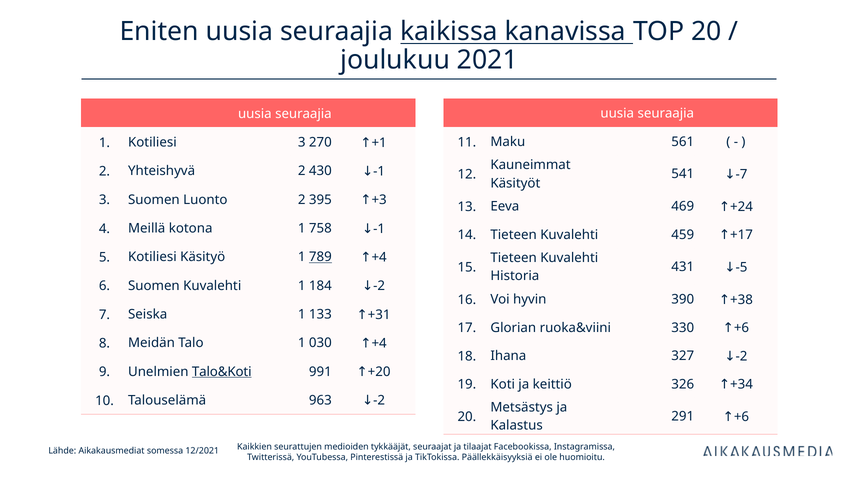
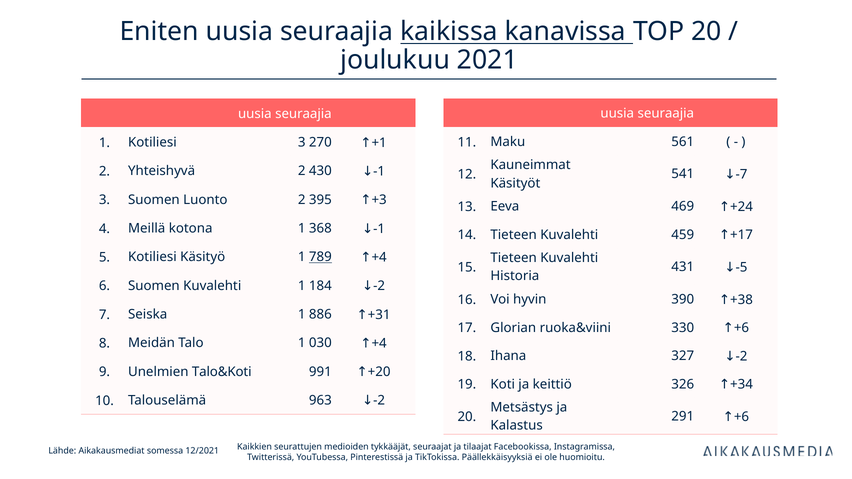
758: 758 -> 368
133: 133 -> 886
Talo&Koti underline: present -> none
